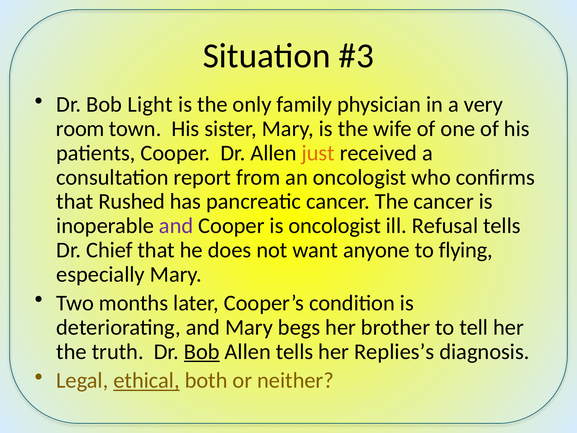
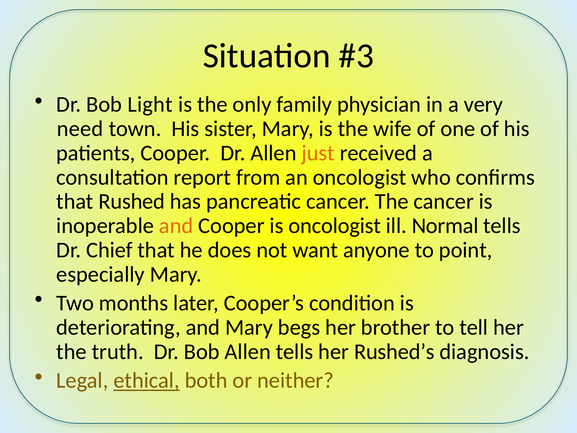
room: room -> need
and at (176, 226) colour: purple -> orange
Refusal: Refusal -> Normal
flying: flying -> point
Bob at (202, 351) underline: present -> none
Replies’s: Replies’s -> Rushed’s
